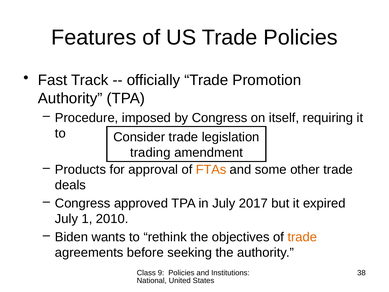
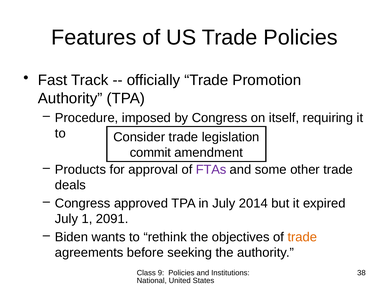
trading: trading -> commit
FTAs colour: orange -> purple
2017: 2017 -> 2014
2010: 2010 -> 2091
